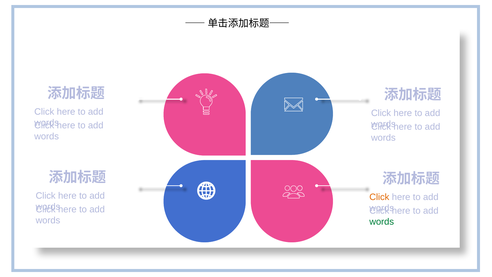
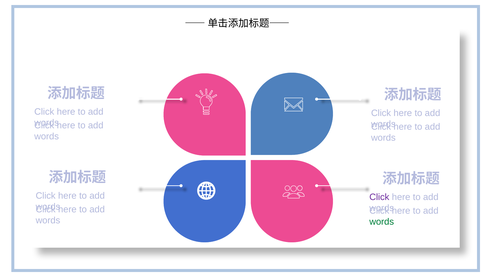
Click at (379, 197) colour: orange -> purple
